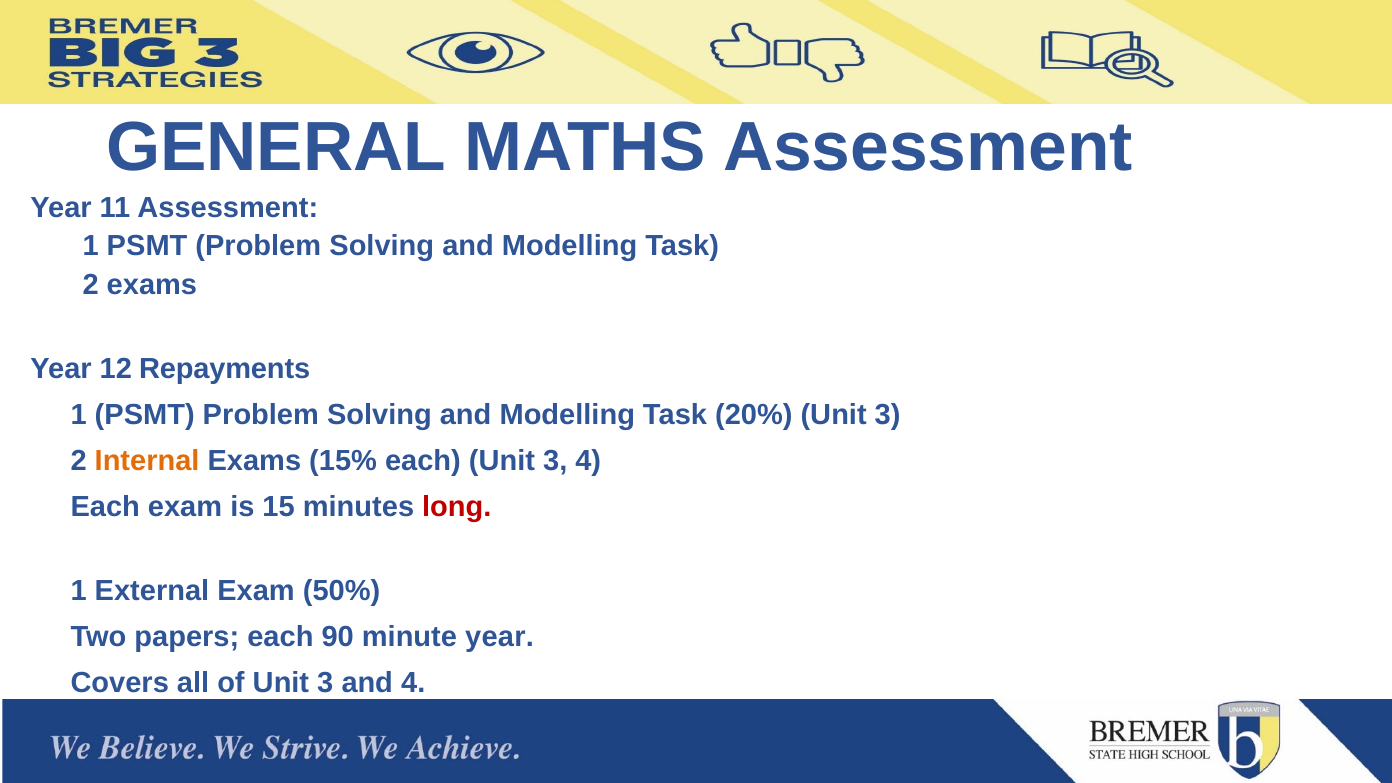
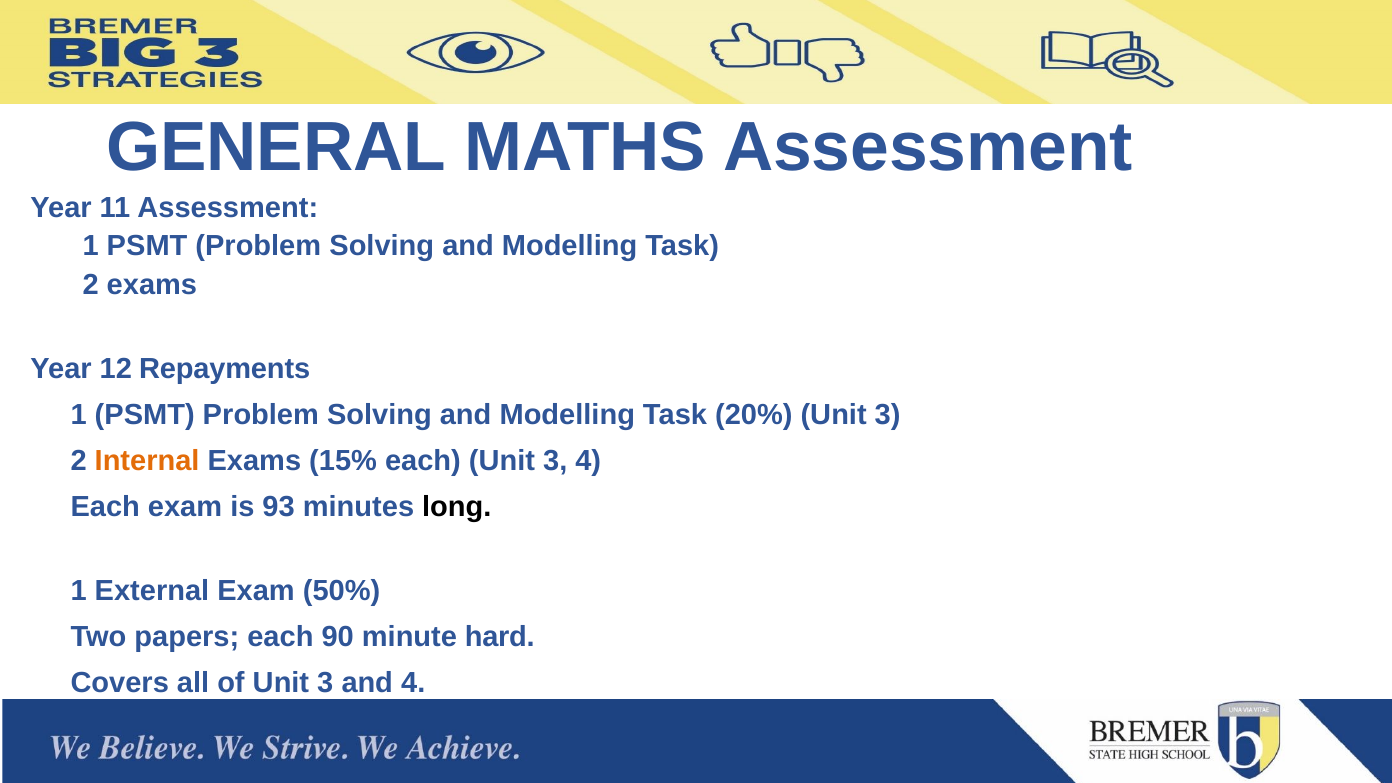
15: 15 -> 93
long colour: red -> black
minute year: year -> hard
